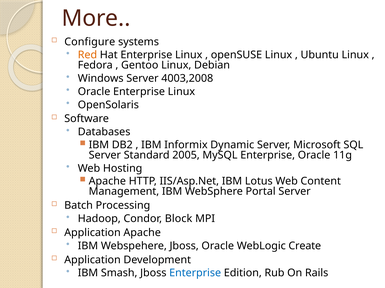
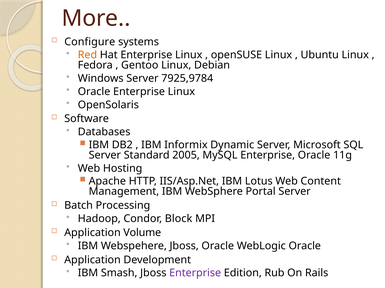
4003,2008: 4003,2008 -> 7925,9784
Application Apache: Apache -> Volume
WebLogic Create: Create -> Oracle
Enterprise at (195, 274) colour: blue -> purple
